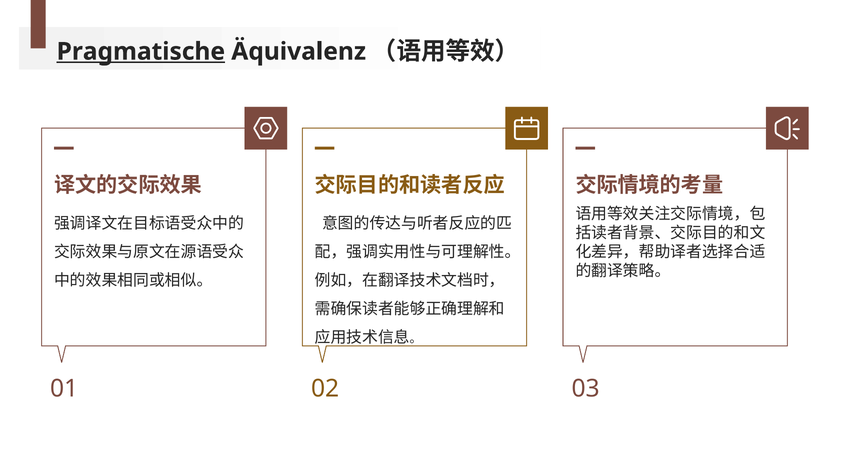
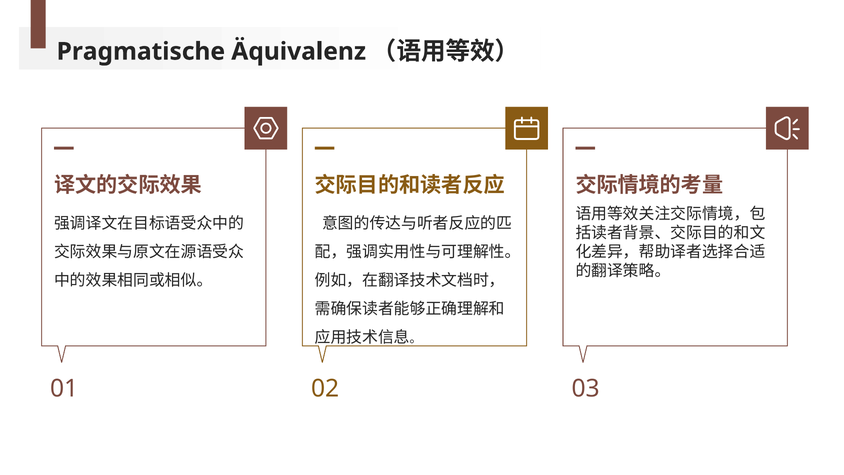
Pragmatische underline: present -> none
